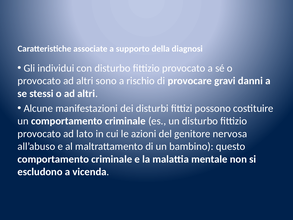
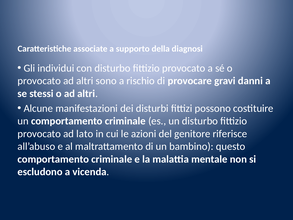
nervosa: nervosa -> riferisce
